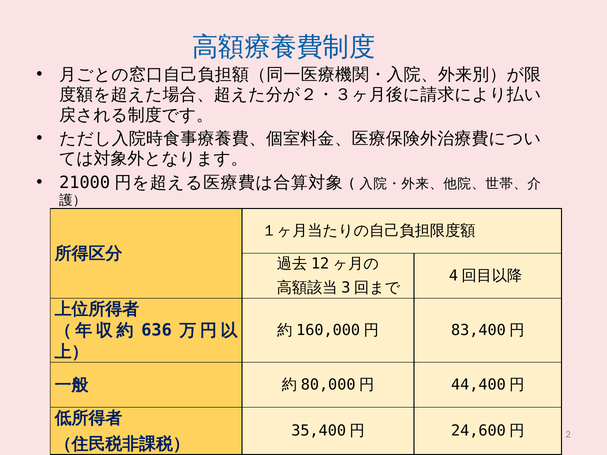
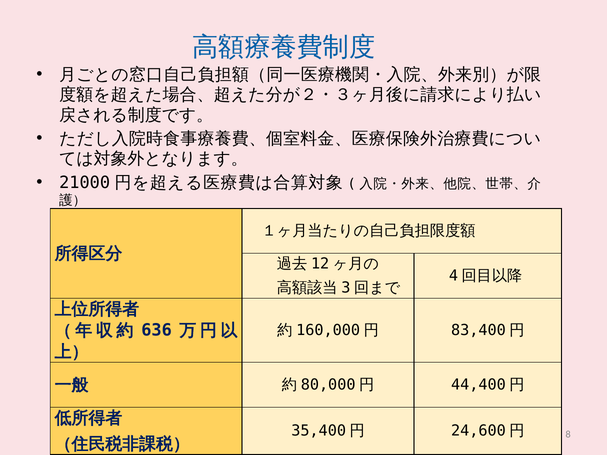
2: 2 -> 8
